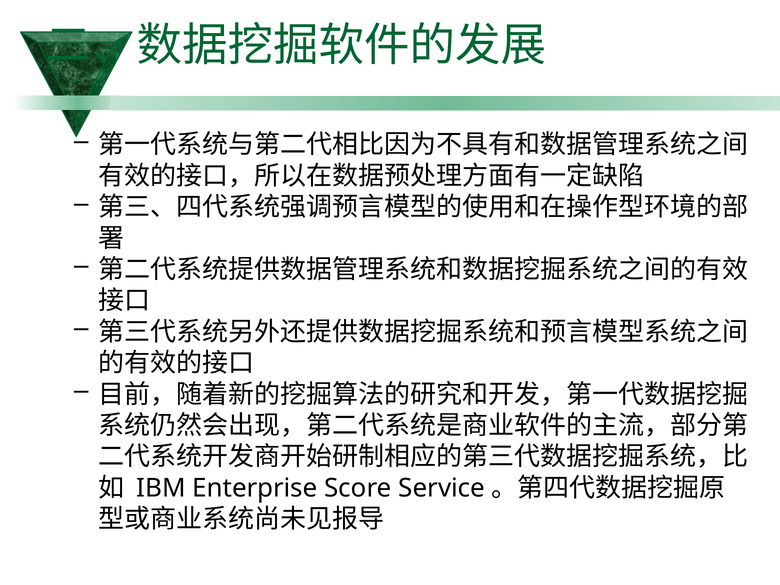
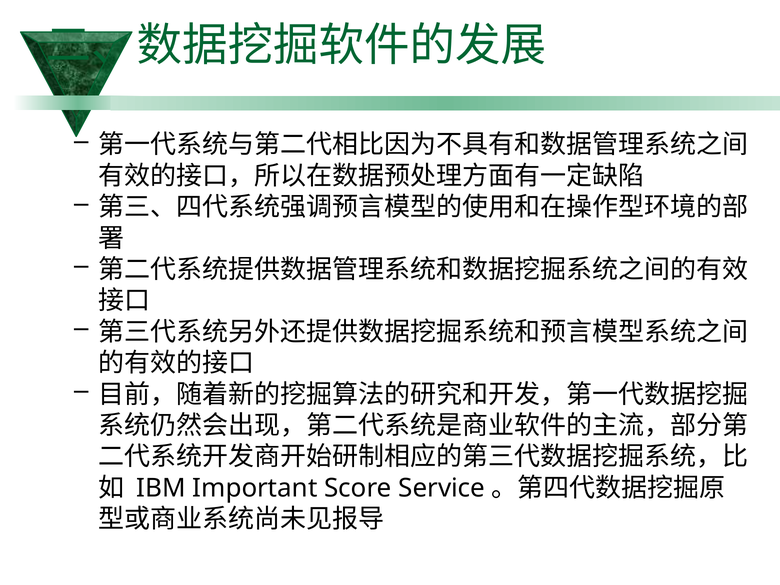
Enterprise: Enterprise -> Important
